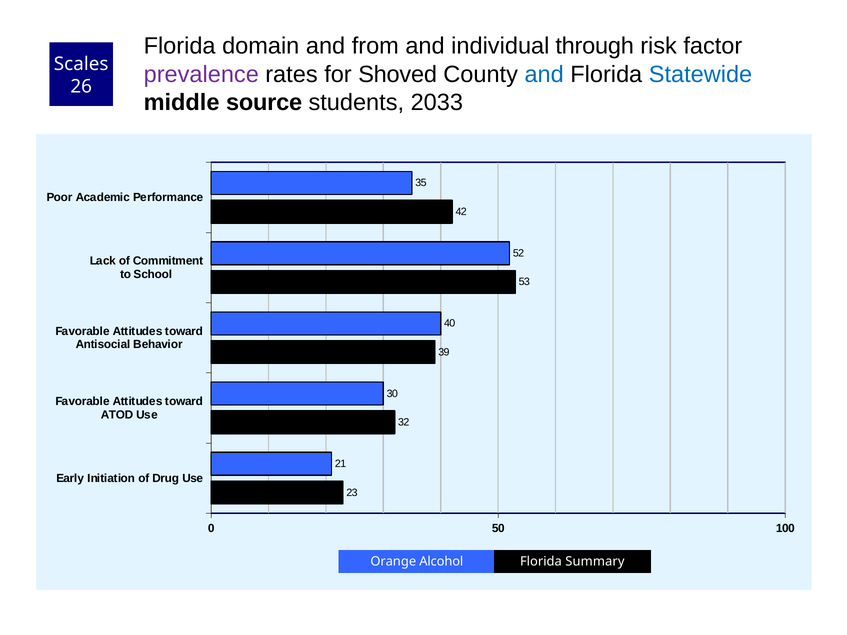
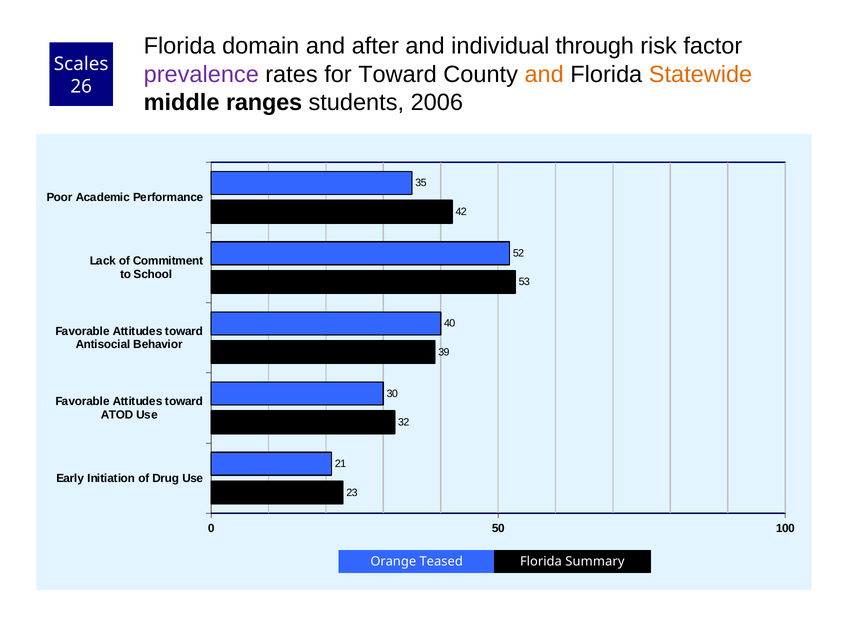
from: from -> after
for Shoved: Shoved -> Toward
and at (544, 74) colour: blue -> orange
Statewide colour: blue -> orange
source: source -> ranges
2033: 2033 -> 2006
Alcohol: Alcohol -> Teased
